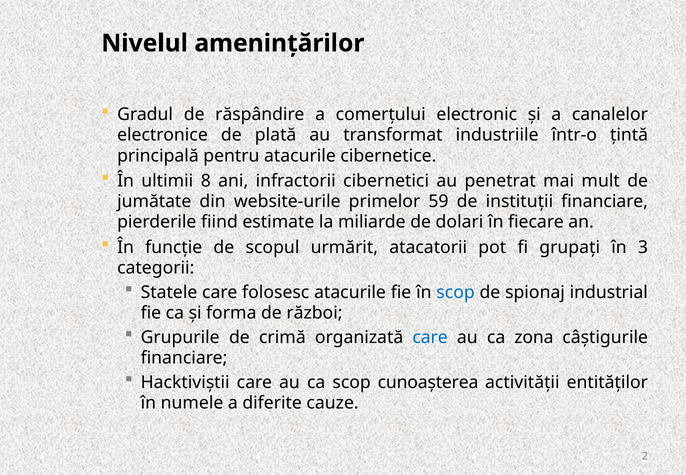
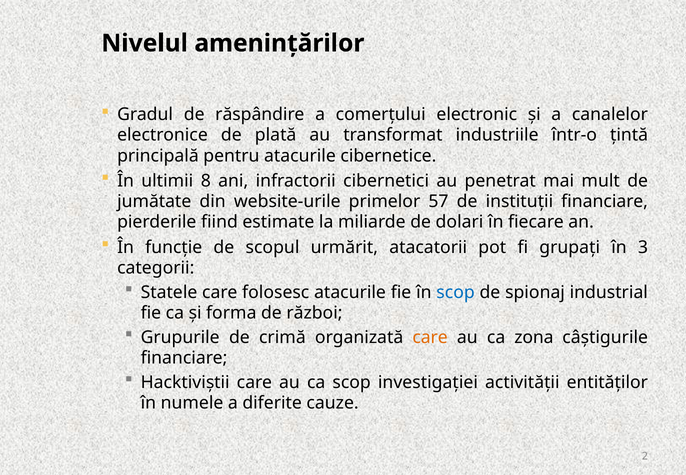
59: 59 -> 57
care at (430, 337) colour: blue -> orange
cunoașterea: cunoașterea -> investigației
